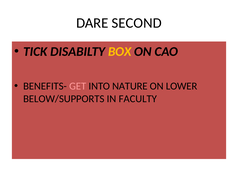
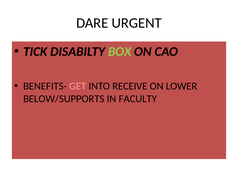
SECOND: SECOND -> URGENT
BOX colour: yellow -> light green
NATURE: NATURE -> RECEIVE
